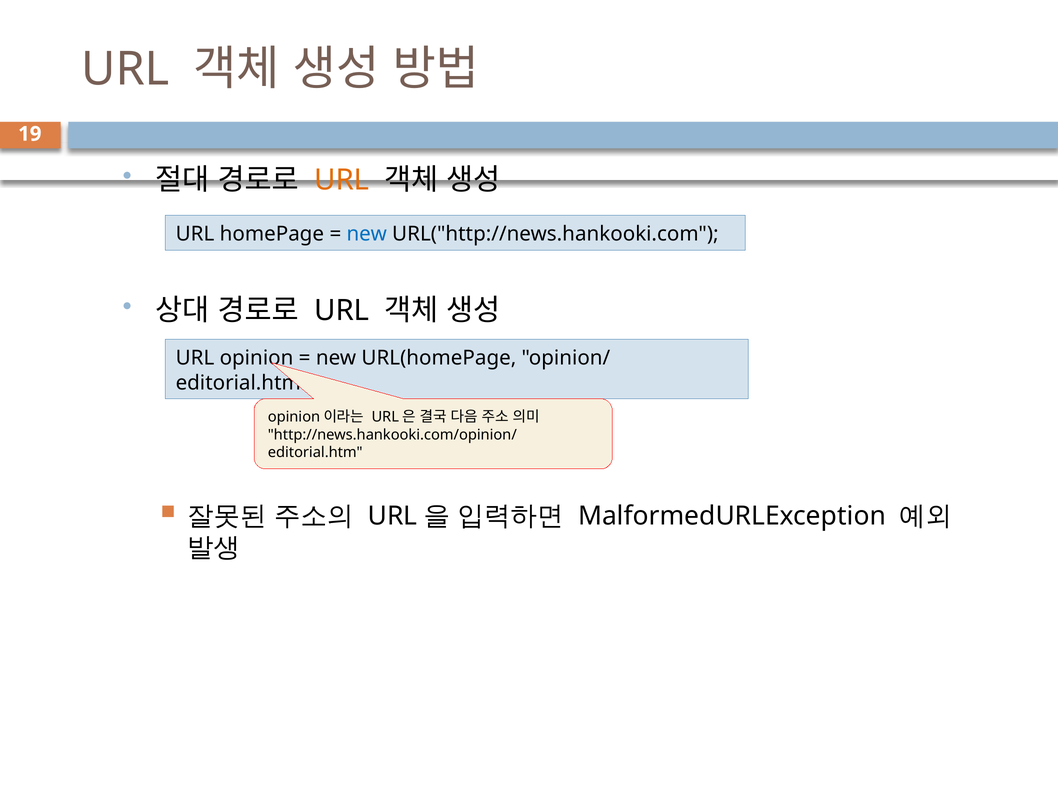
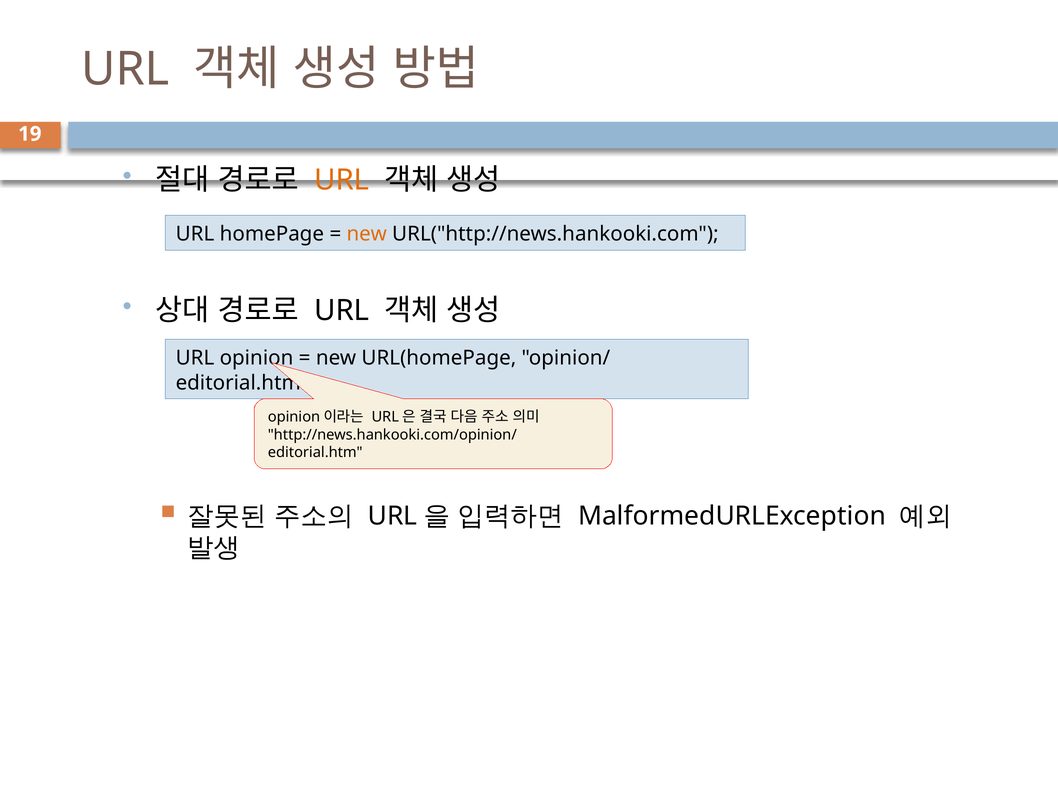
new at (367, 234) colour: blue -> orange
